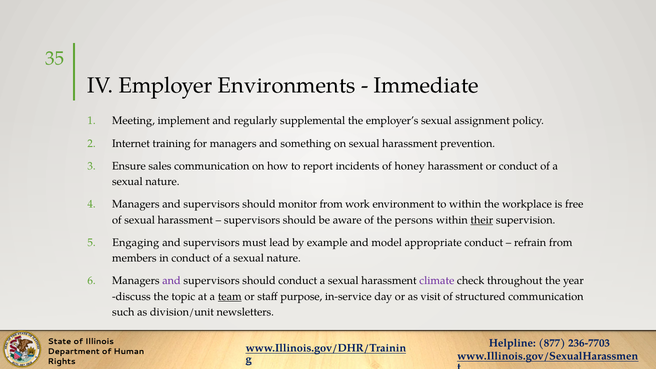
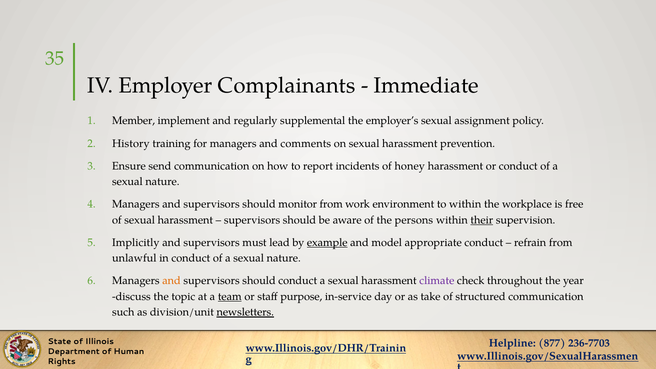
Environments: Environments -> Complainants
Meeting: Meeting -> Member
Internet: Internet -> History
something: something -> comments
sales: sales -> send
Engaging: Engaging -> Implicitly
example underline: none -> present
members: members -> unlawful
and at (172, 281) colour: purple -> orange
visit: visit -> take
newsletters underline: none -> present
